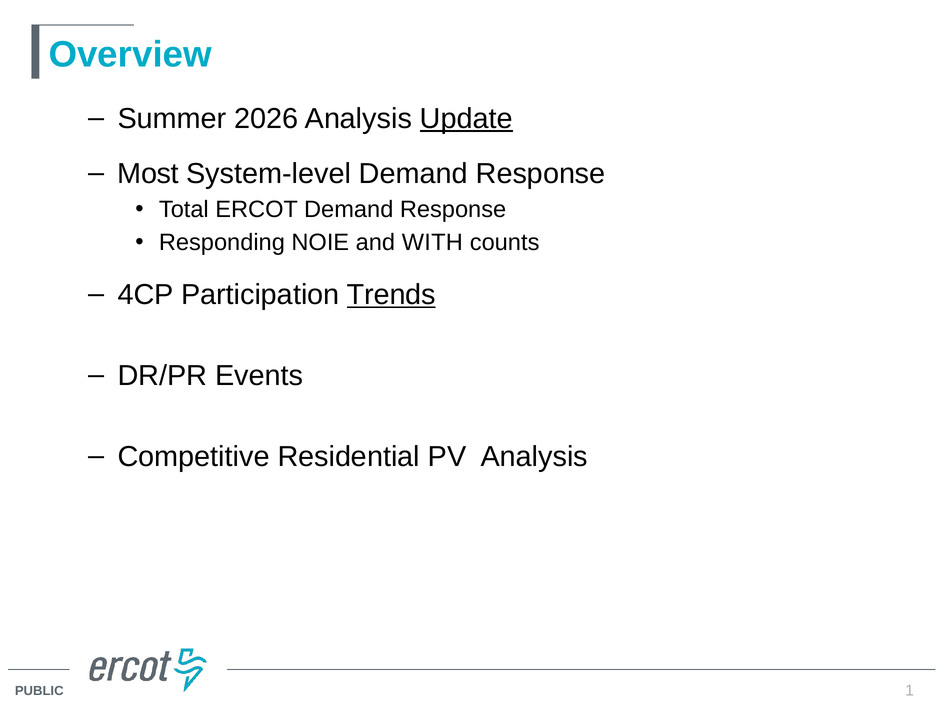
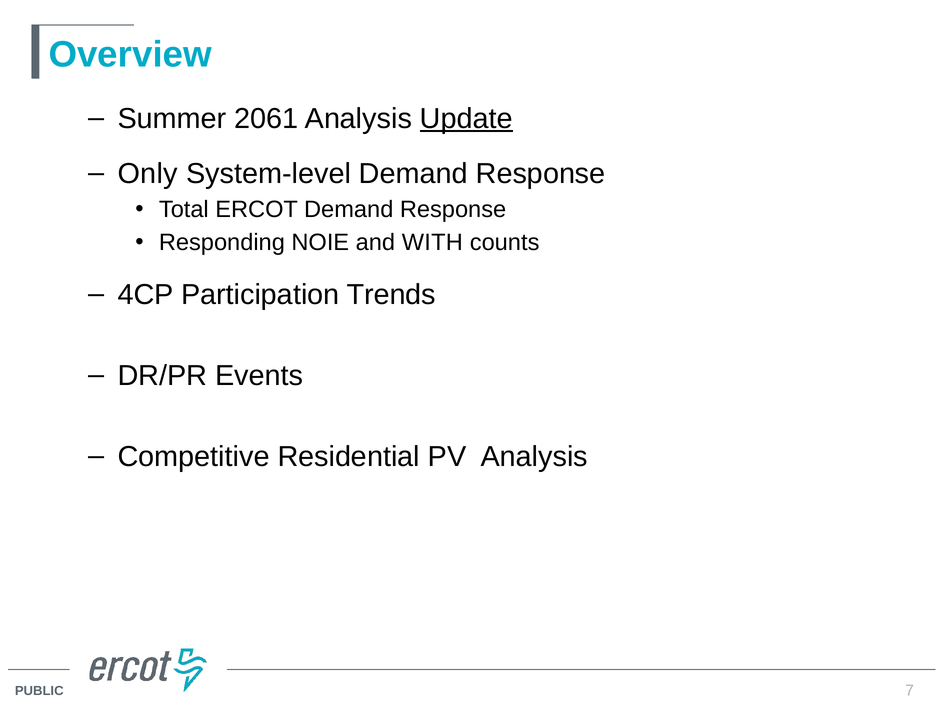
2026: 2026 -> 2061
Most: Most -> Only
Trends underline: present -> none
1: 1 -> 7
